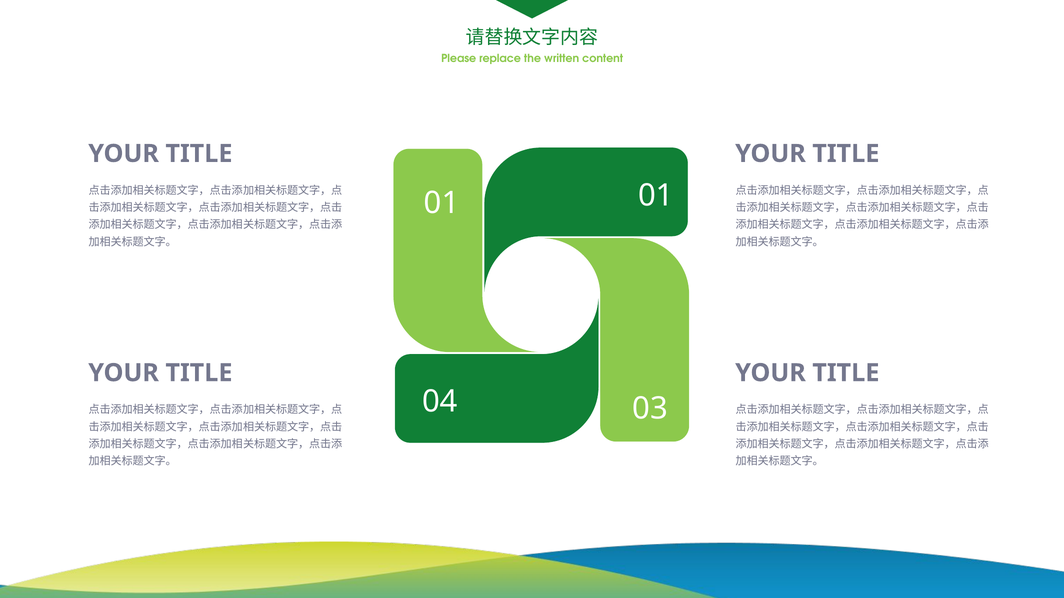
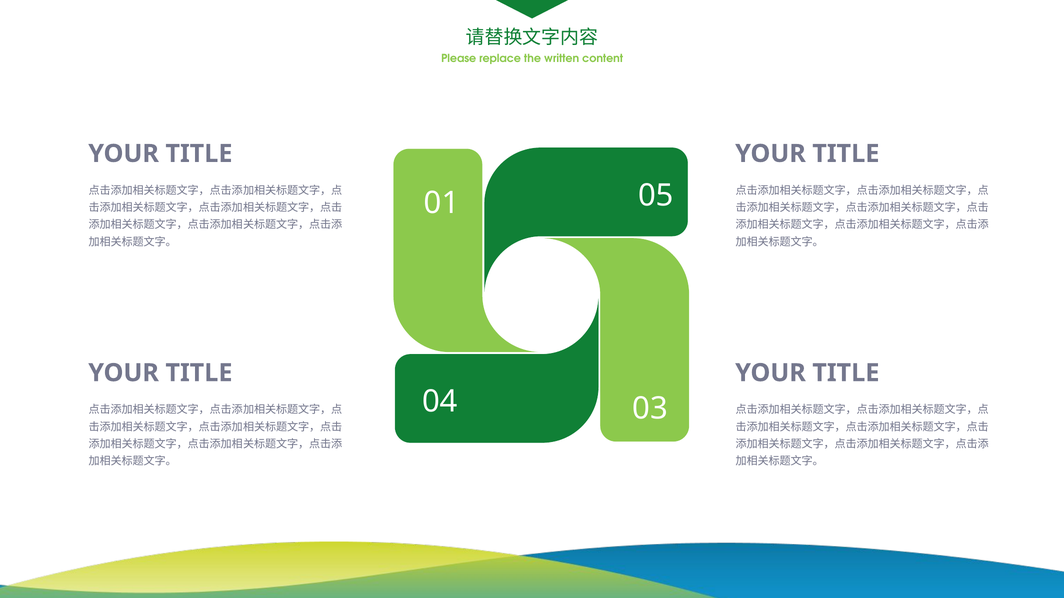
01 01: 01 -> 05
